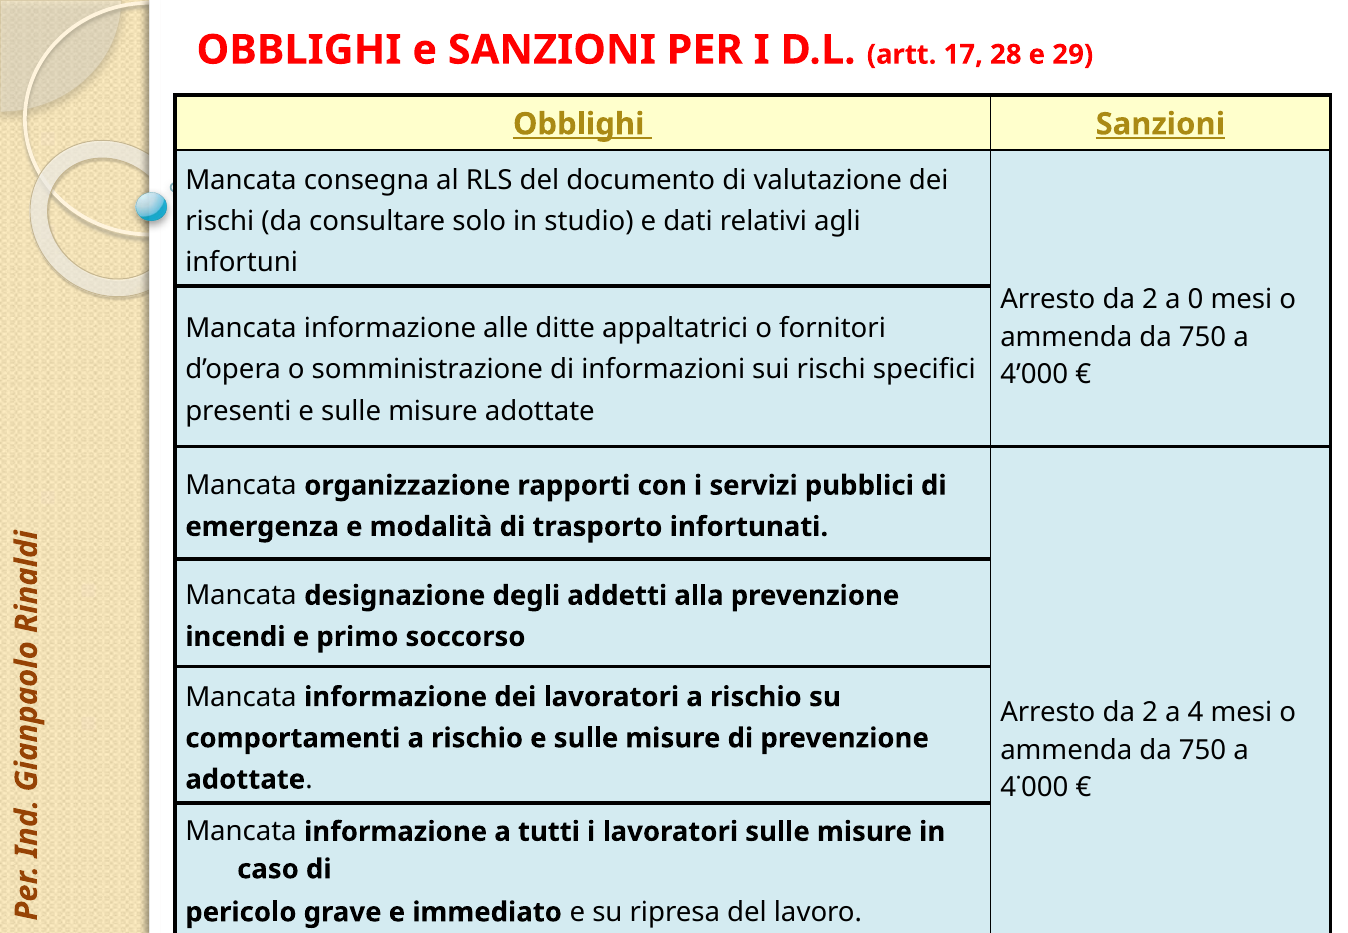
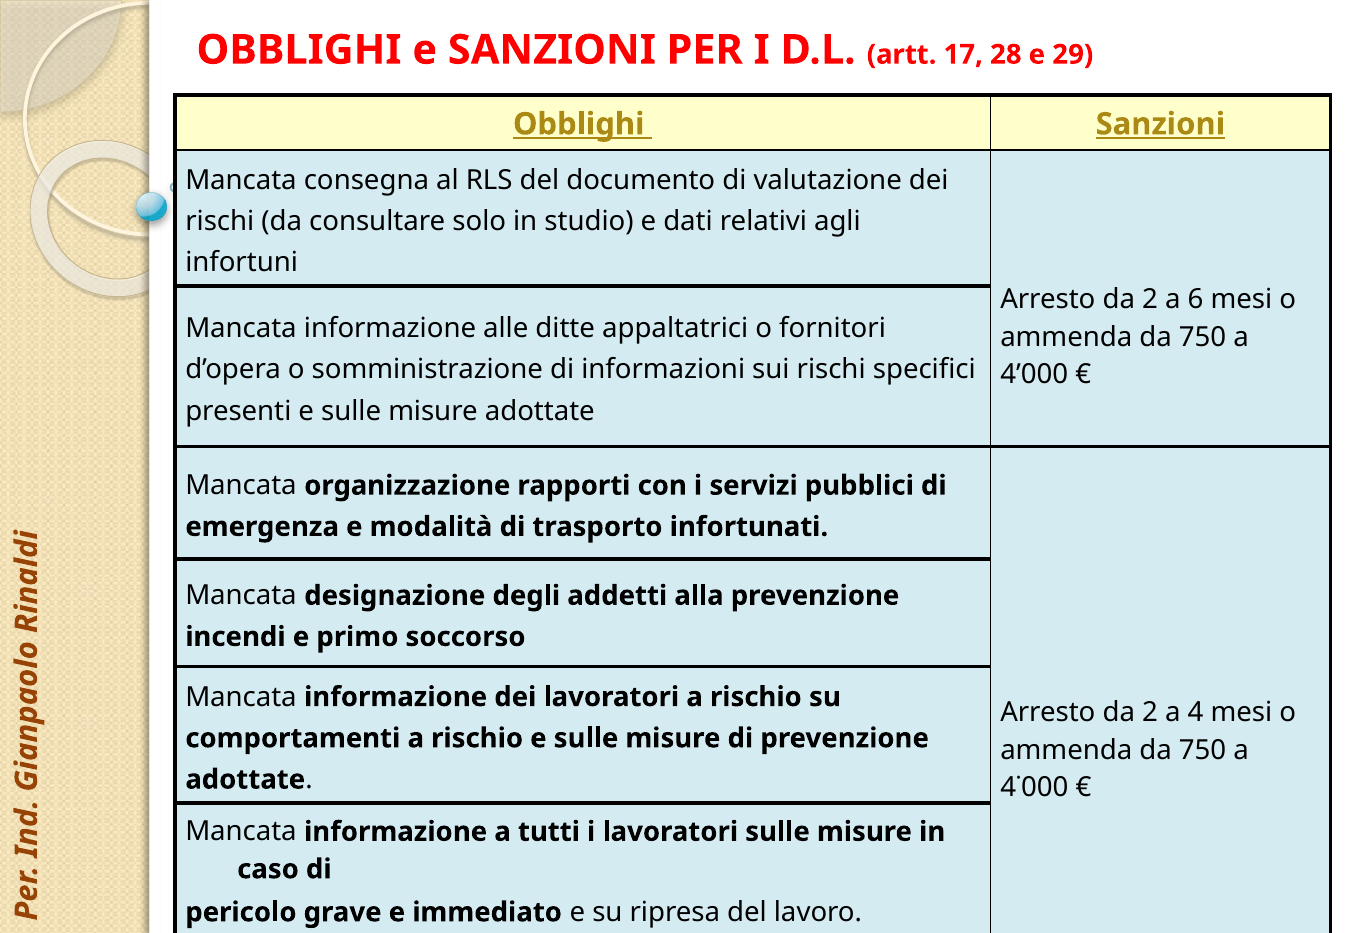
0: 0 -> 6
